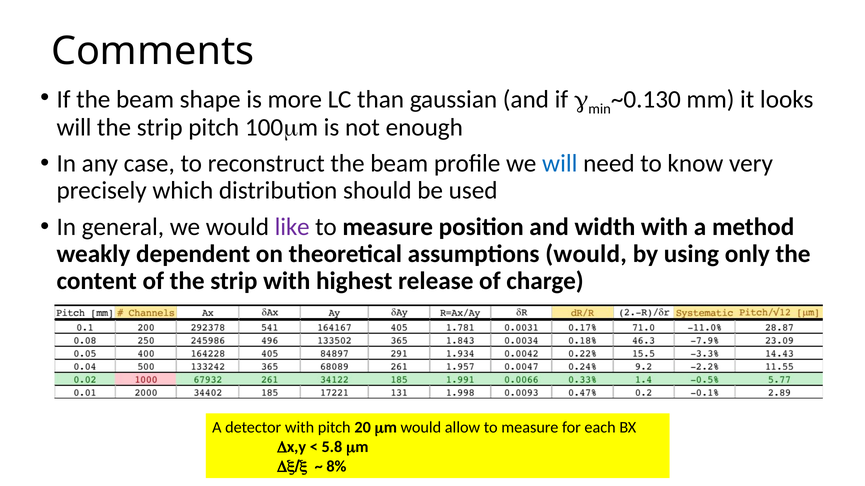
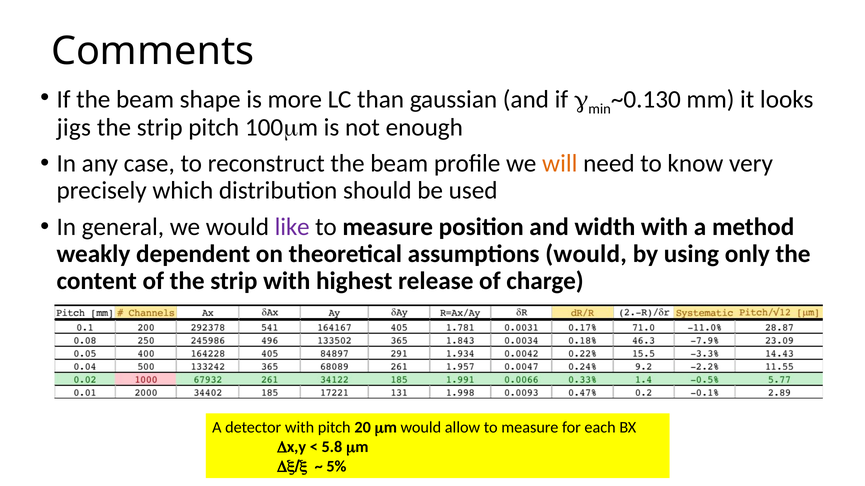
will at (74, 127): will -> jigs
will at (560, 164) colour: blue -> orange
8%: 8% -> 5%
